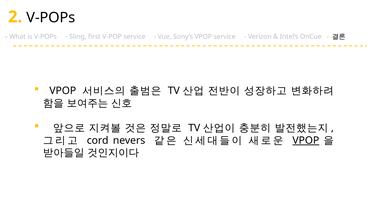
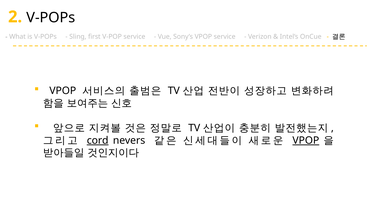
cord underline: none -> present
